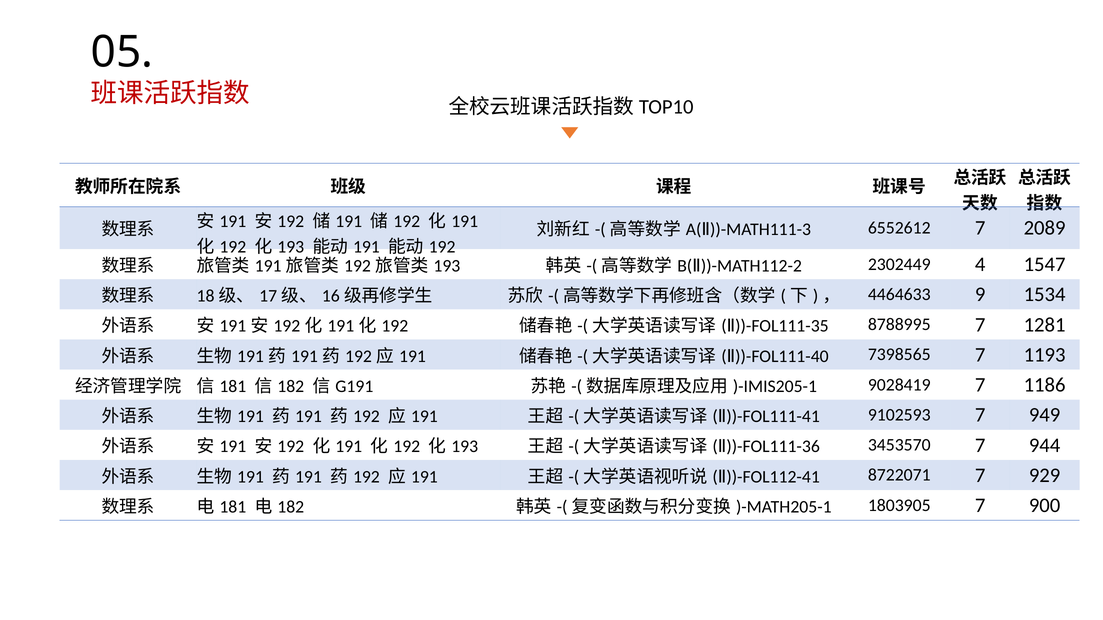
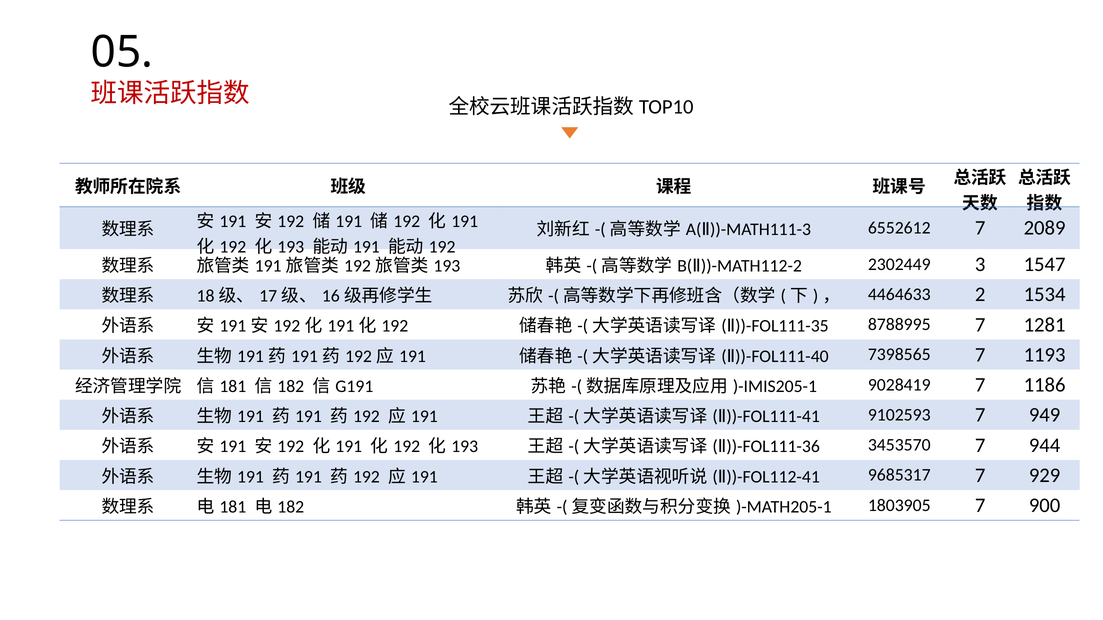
4: 4 -> 3
9: 9 -> 2
8722071: 8722071 -> 9685317
